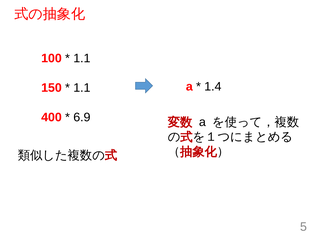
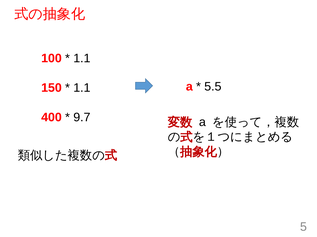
1.4: 1.4 -> 5.5
6.9: 6.9 -> 9.7
